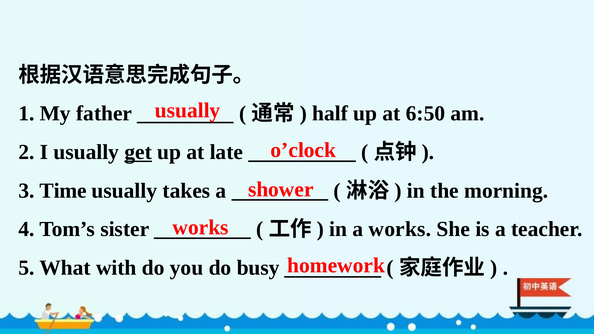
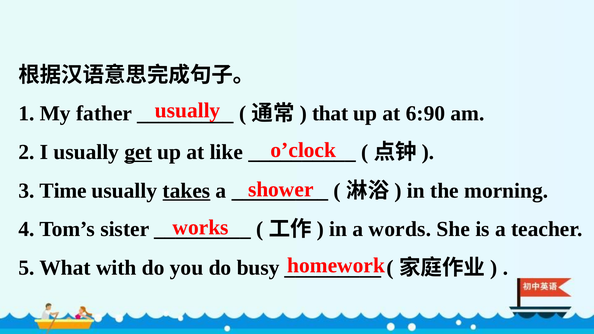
half: half -> that
6:50: 6:50 -> 6:90
late: late -> like
takes underline: none -> present
a works: works -> words
